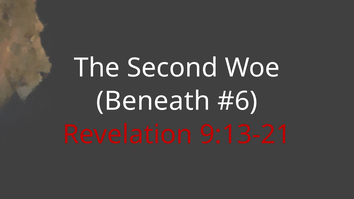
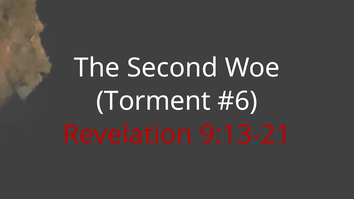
Beneath: Beneath -> Torment
